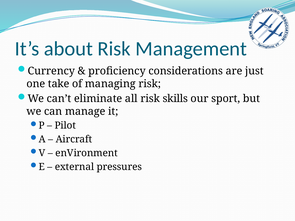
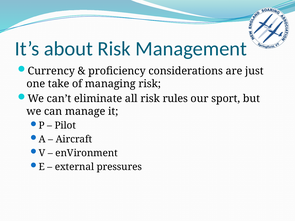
skills: skills -> rules
